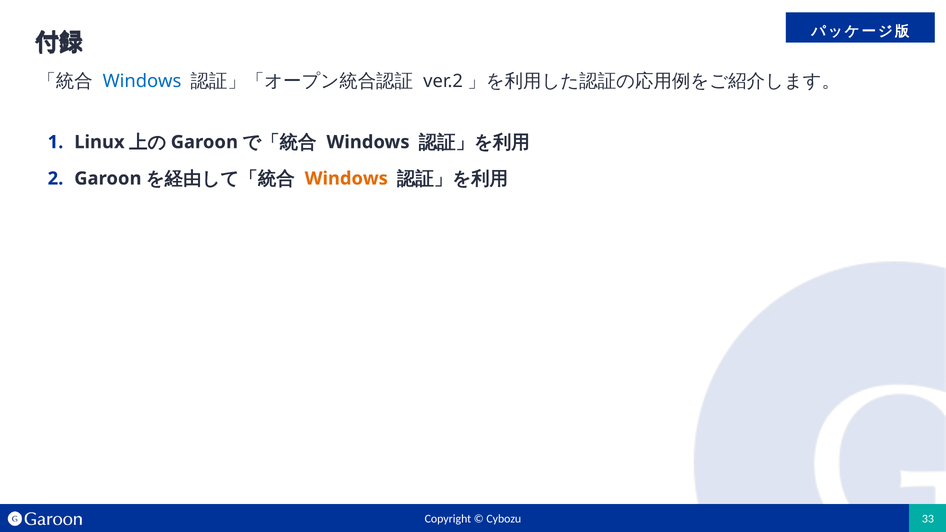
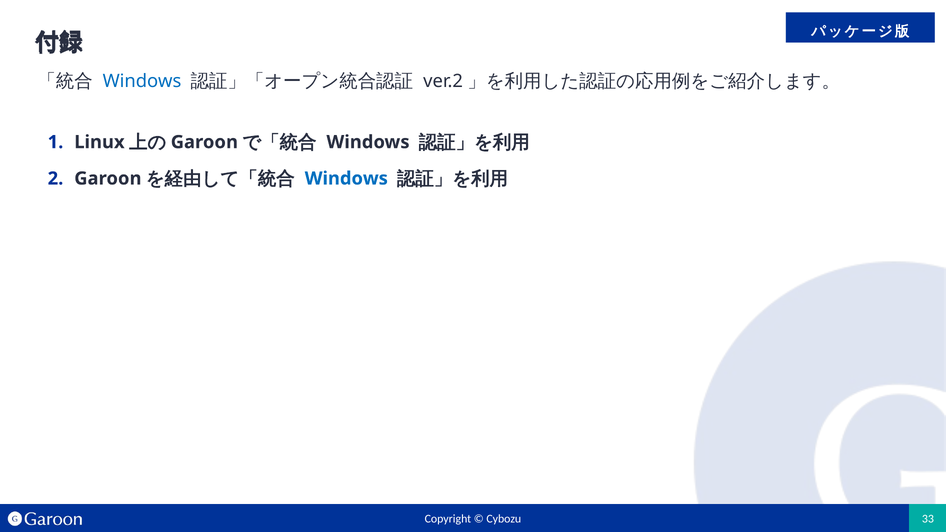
Windows at (346, 179) colour: orange -> blue
